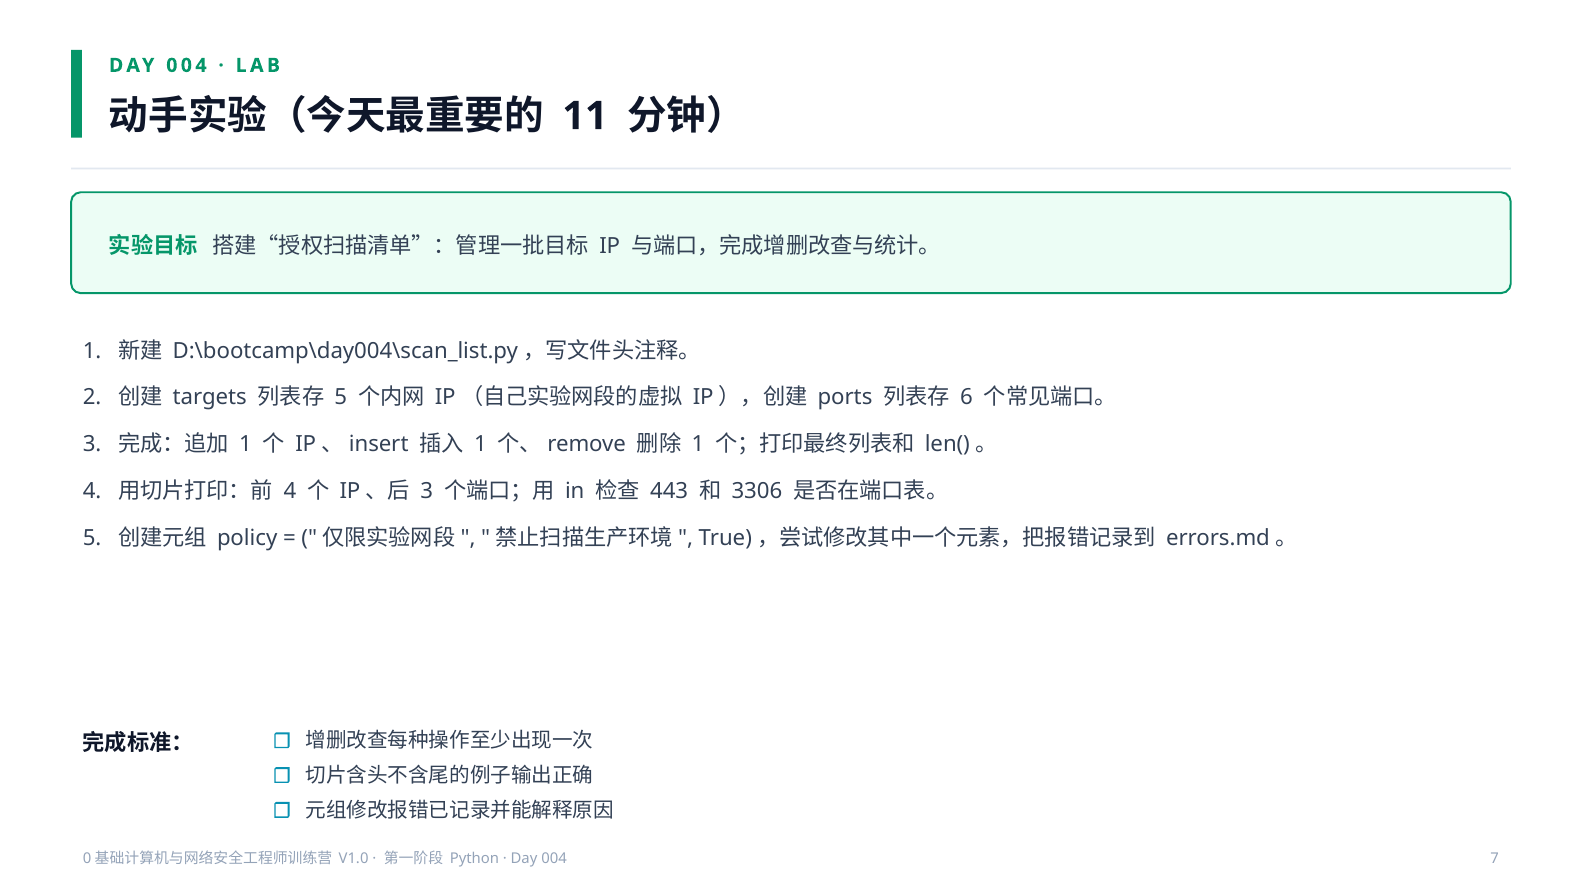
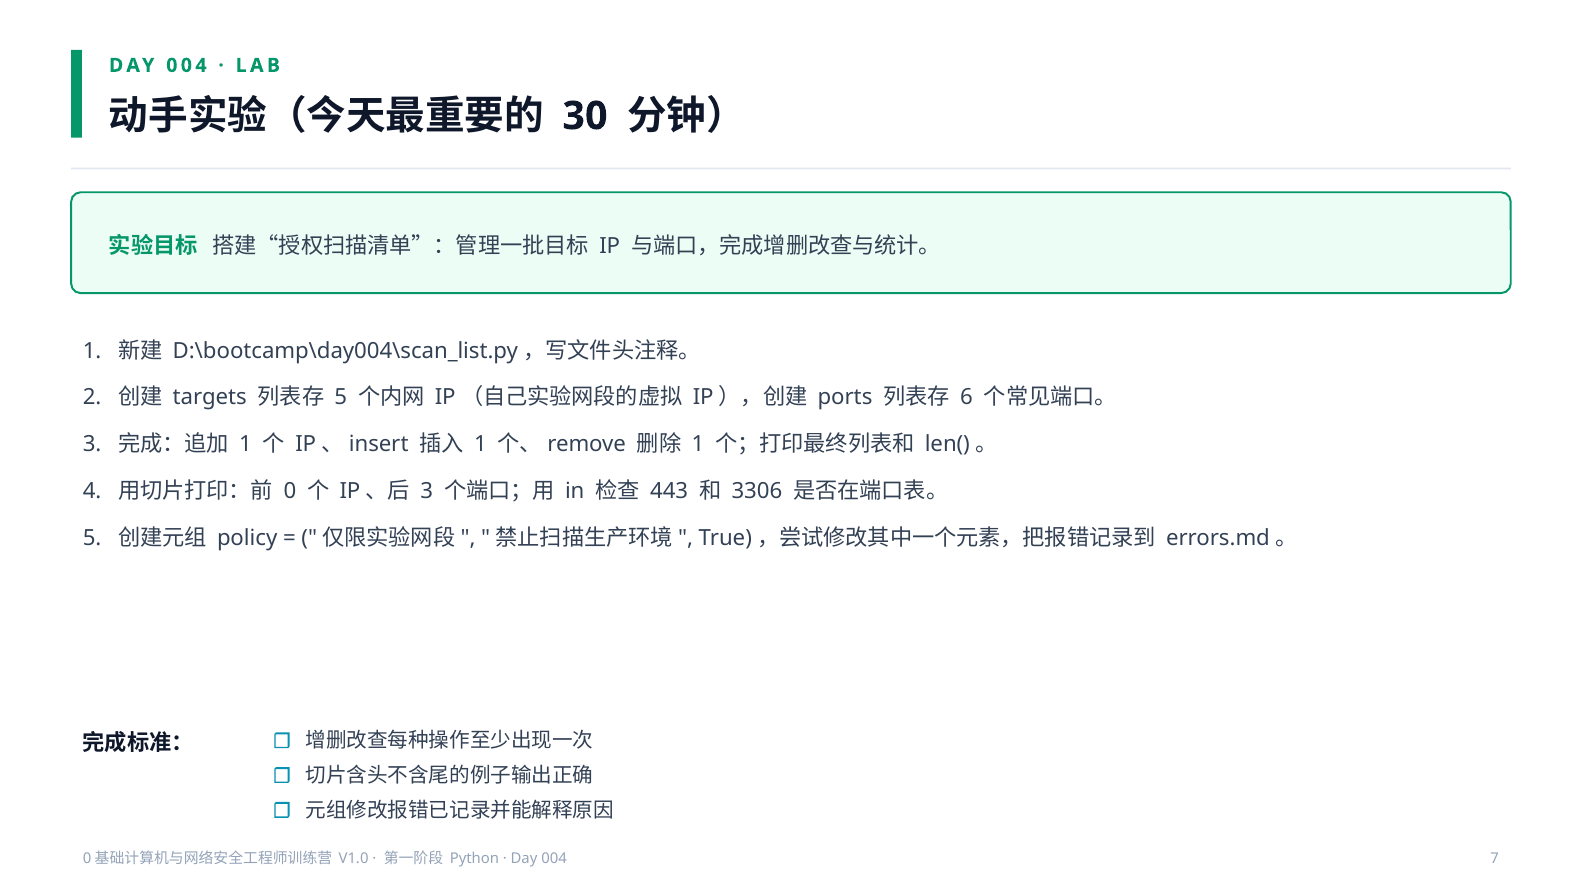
11: 11 -> 30
4 at (290, 491): 4 -> 0
